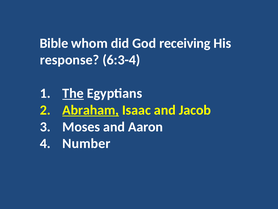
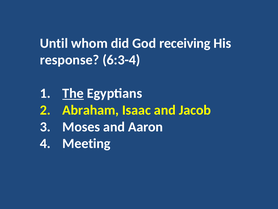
Bible: Bible -> Until
Abraham underline: present -> none
Number: Number -> Meeting
